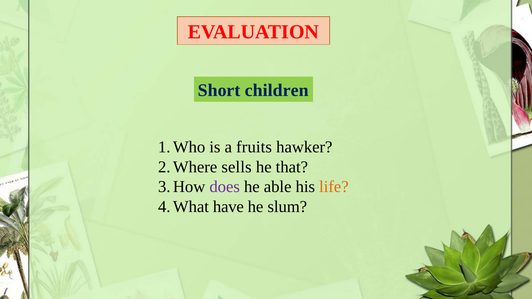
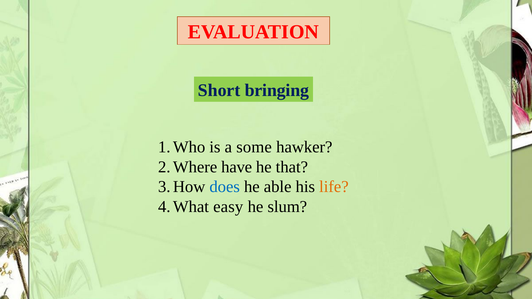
children: children -> bringing
fruits: fruits -> some
sells: sells -> have
does colour: purple -> blue
have: have -> easy
